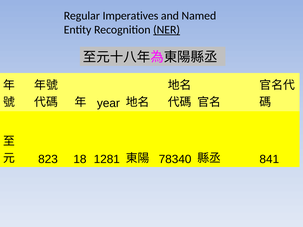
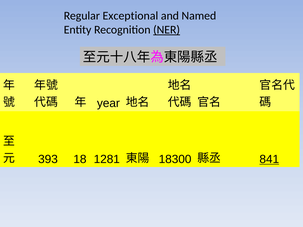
Imperatives: Imperatives -> Exceptional
823: 823 -> 393
78340: 78340 -> 18300
841 underline: none -> present
